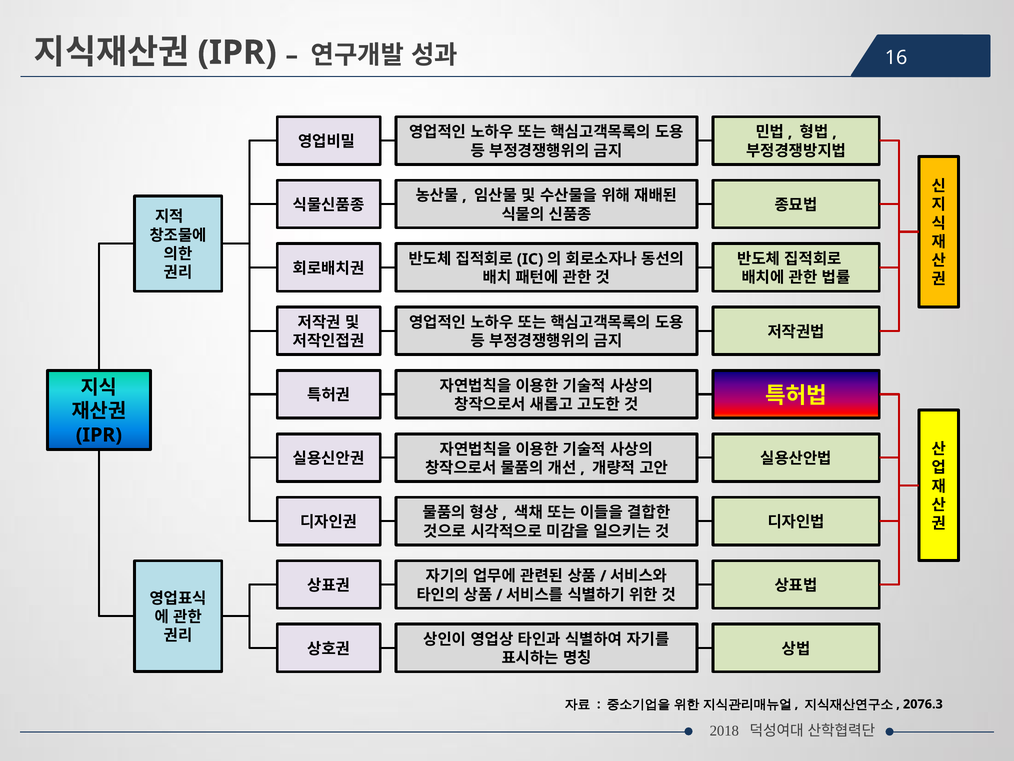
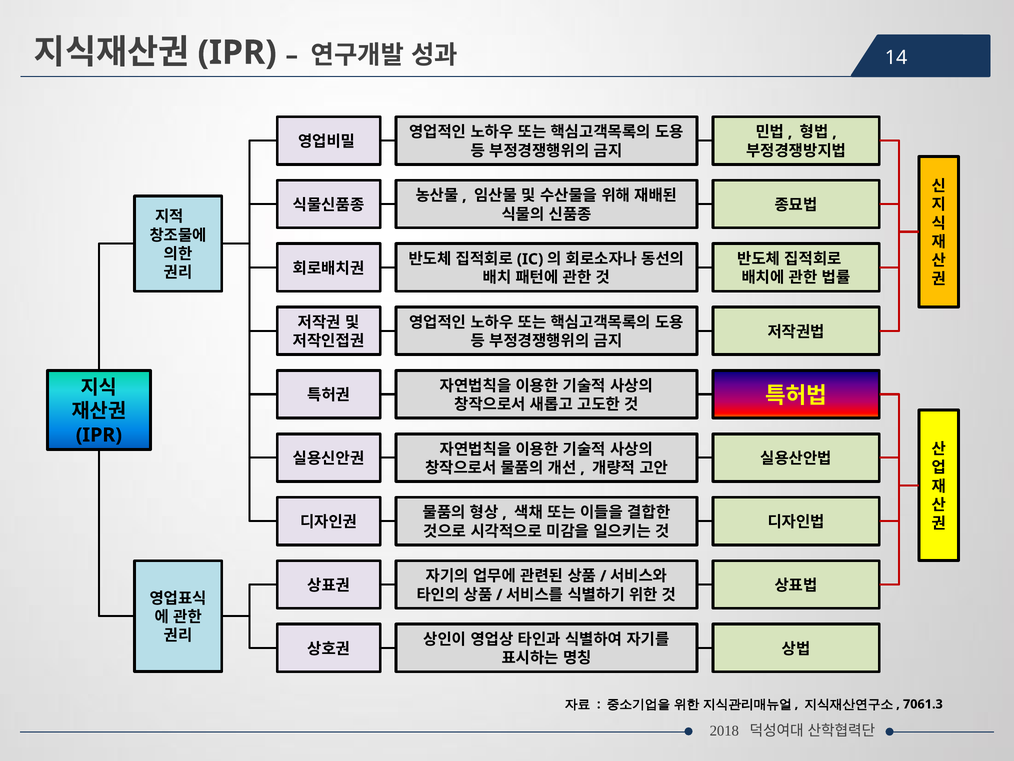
16: 16 -> 14
2076.3: 2076.3 -> 7061.3
